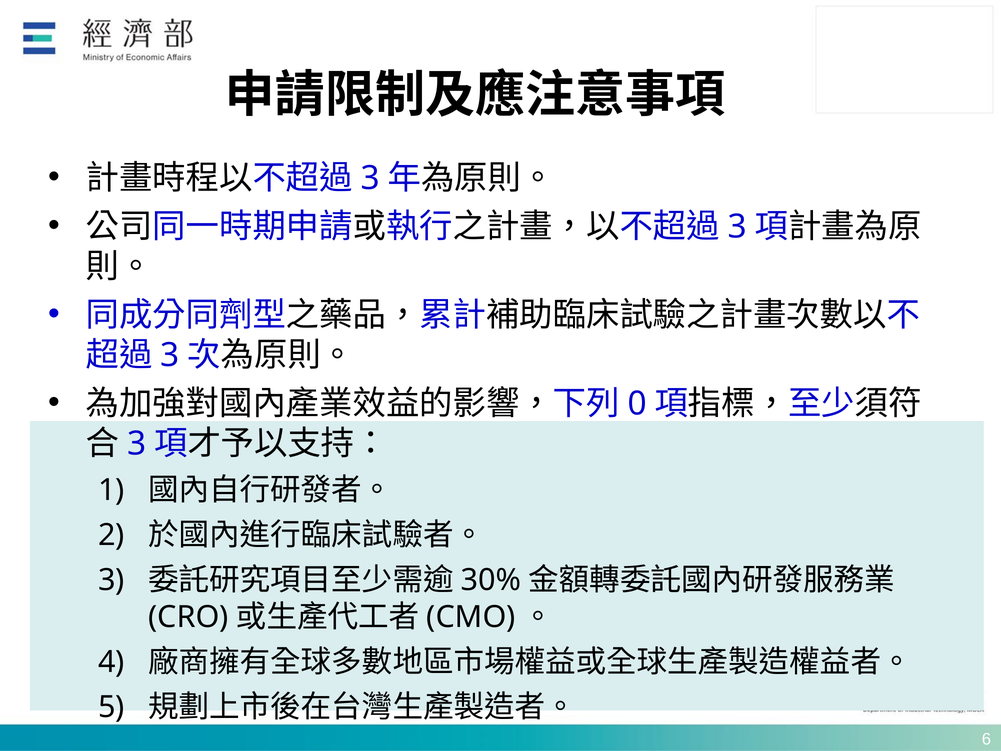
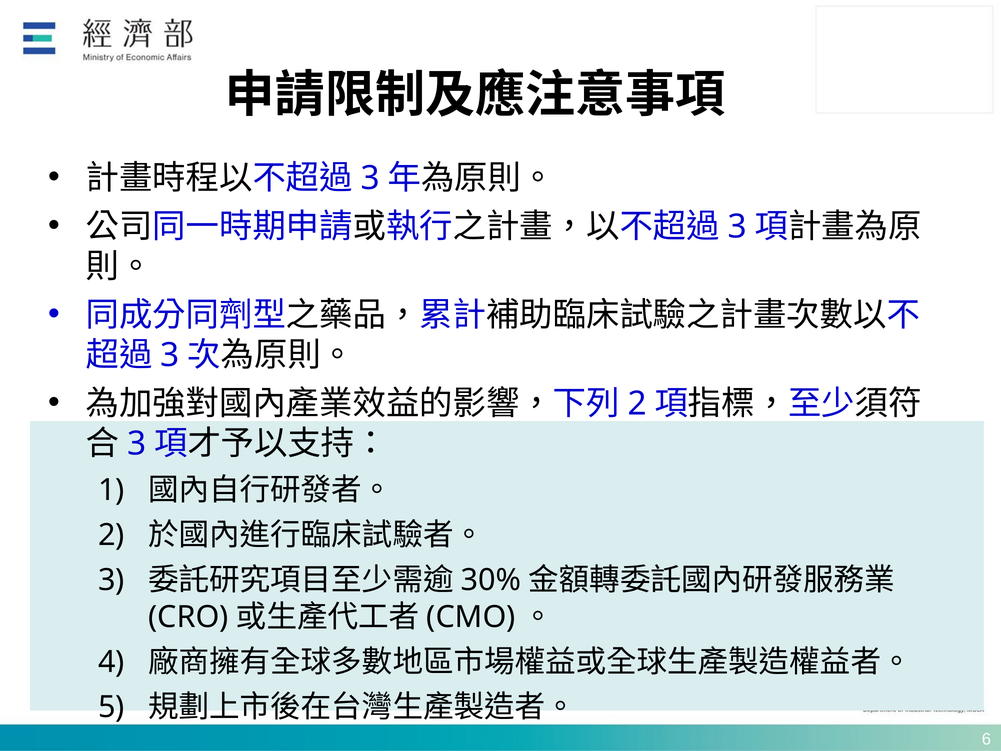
0 at (637, 404): 0 -> 2
